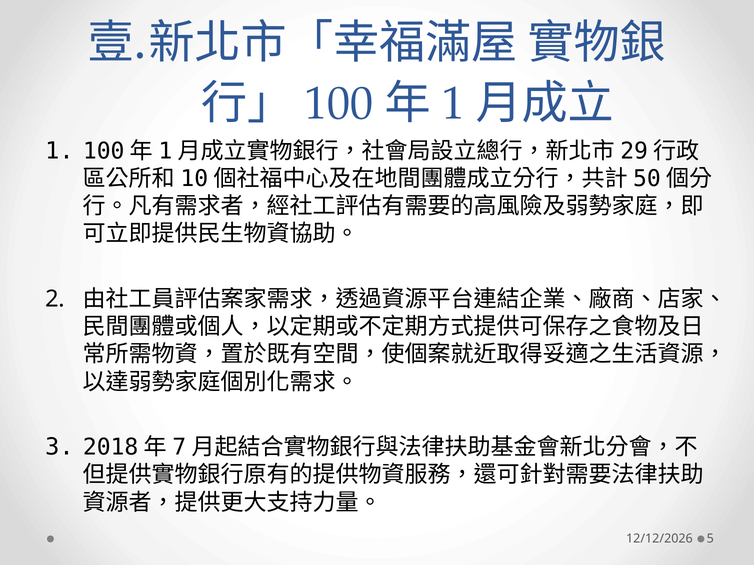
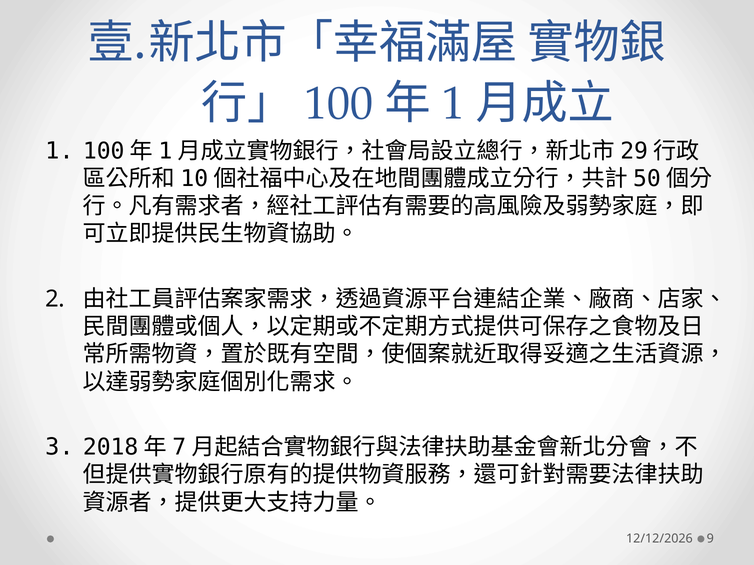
5: 5 -> 9
